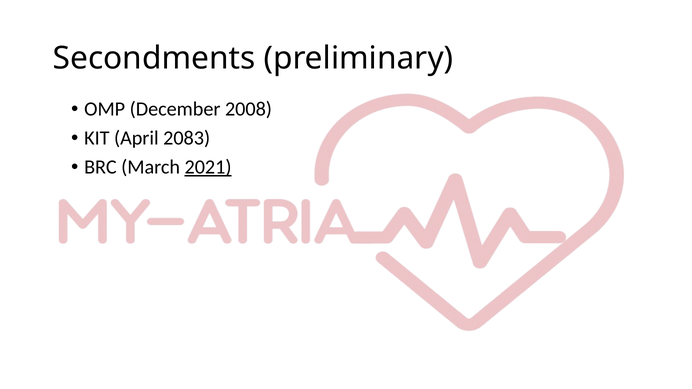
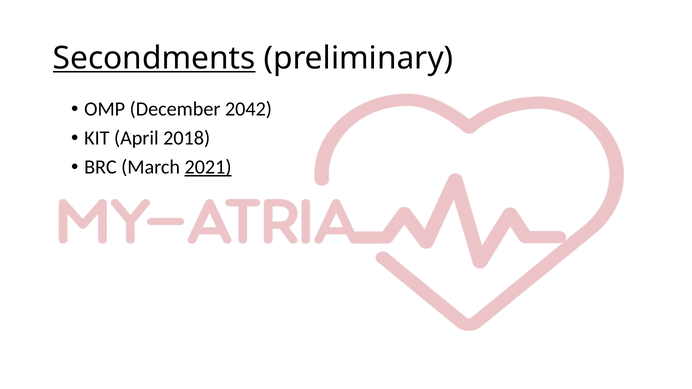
Secondments underline: none -> present
2008: 2008 -> 2042
2083: 2083 -> 2018
